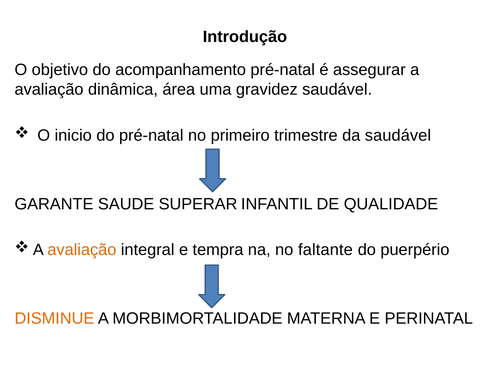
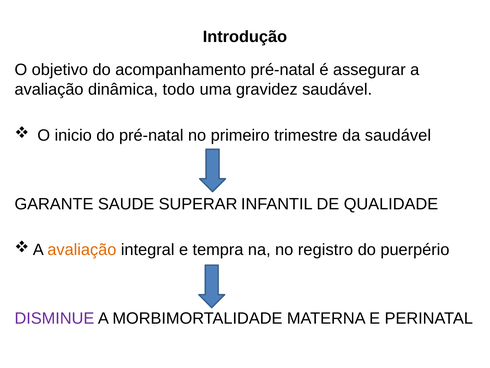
área: área -> todo
faltante: faltante -> registro
DISMINUE colour: orange -> purple
